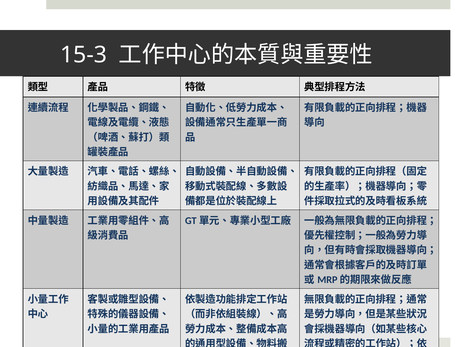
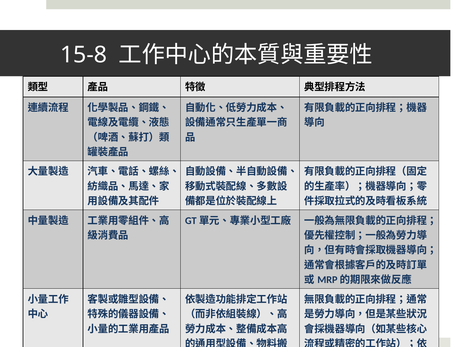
15-3: 15-3 -> 15-8
